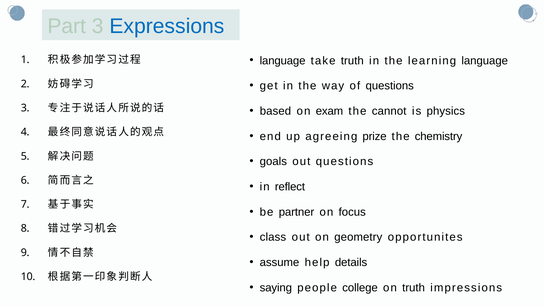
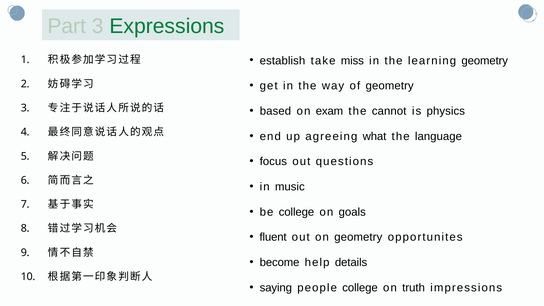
Expressions colour: blue -> green
language at (283, 61): language -> establish
take truth: truth -> miss
learning language: language -> geometry
of questions: questions -> geometry
prize: prize -> what
chemistry: chemistry -> language
goals: goals -> focus
reflect: reflect -> music
be partner: partner -> college
focus: focus -> goals
class: class -> fluent
assume: assume -> become
